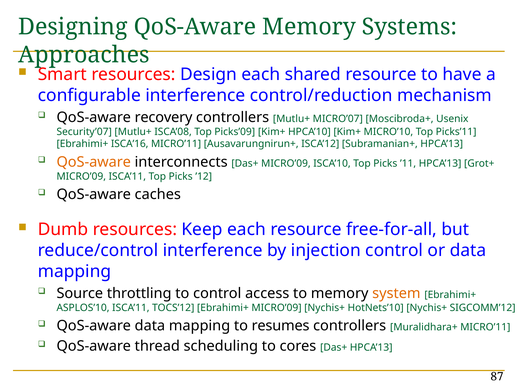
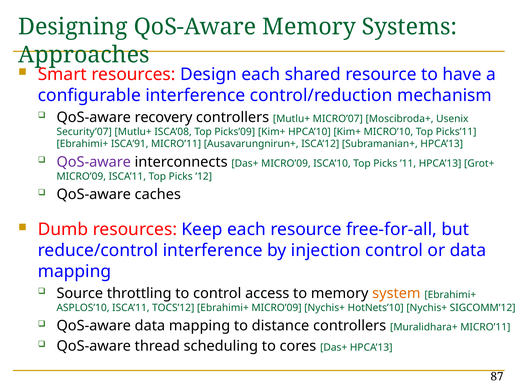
ISCA’16: ISCA’16 -> ISCA’91
QoS-aware at (94, 162) colour: orange -> purple
resumes: resumes -> distance
